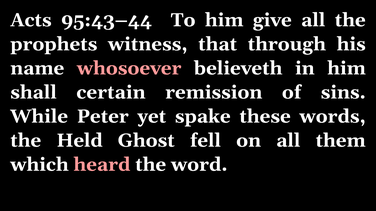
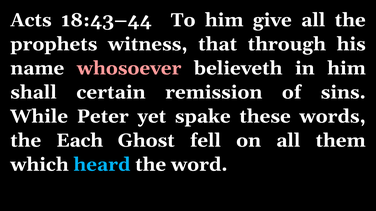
95:43–44: 95:43–44 -> 18:43–44
Held: Held -> Each
heard colour: pink -> light blue
